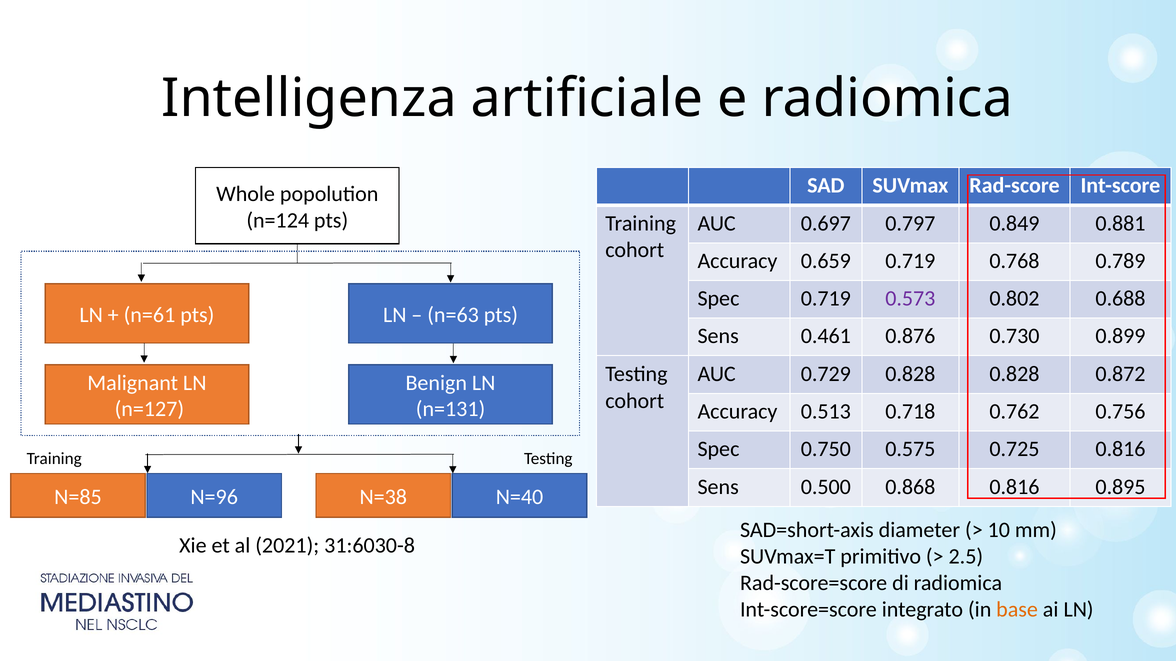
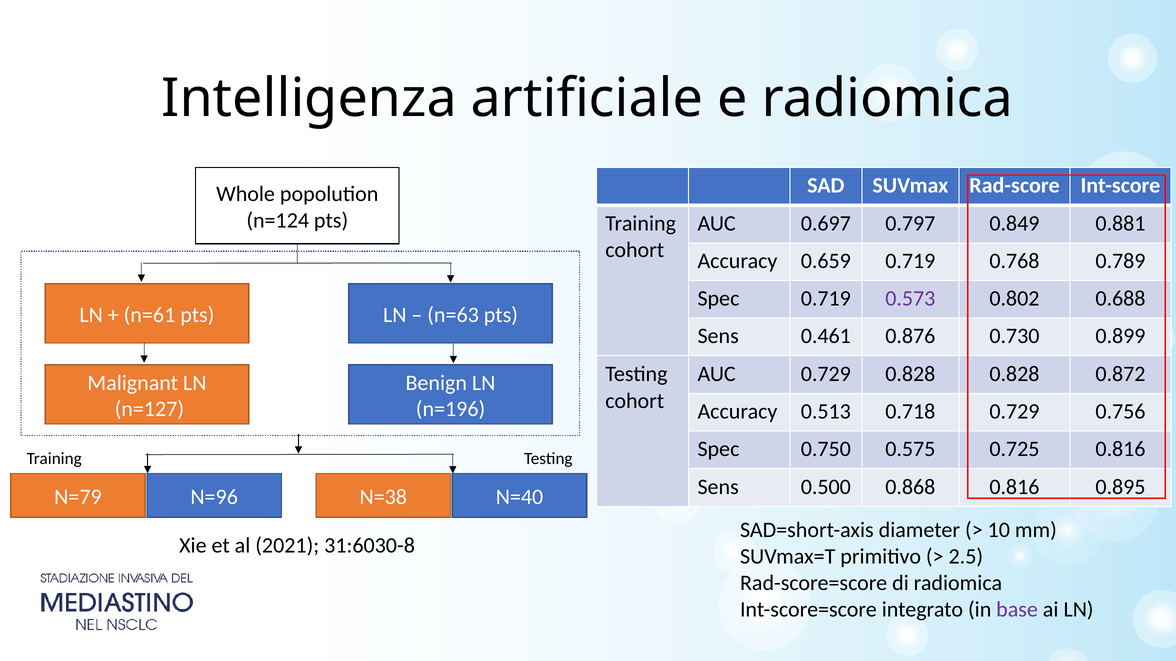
n=131: n=131 -> n=196
0.718 0.762: 0.762 -> 0.729
N=85: N=85 -> N=79
base colour: orange -> purple
